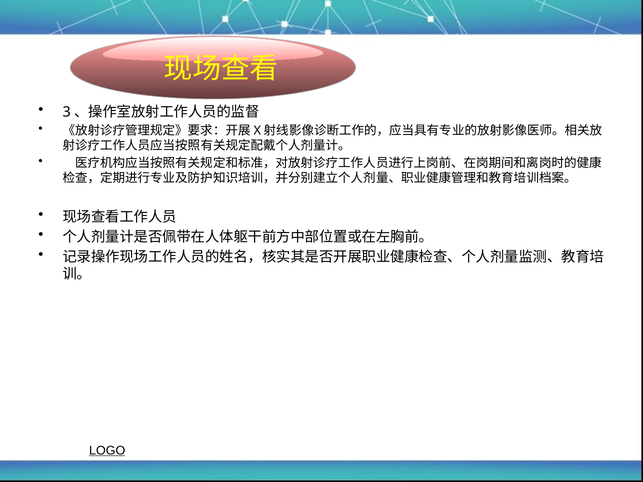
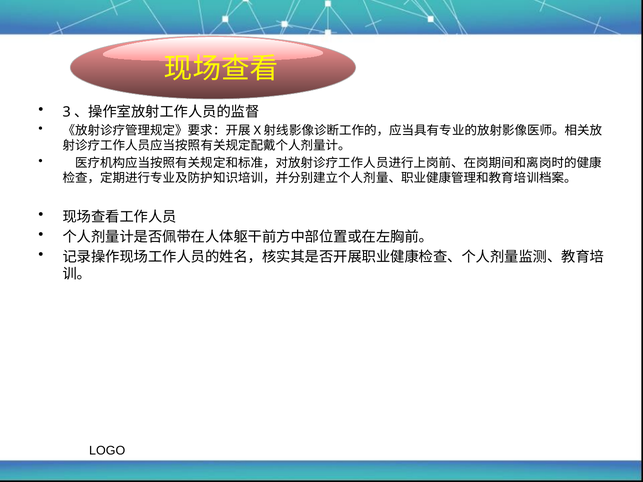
LOGO underline: present -> none
